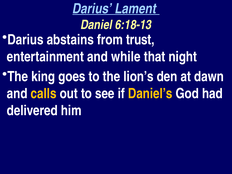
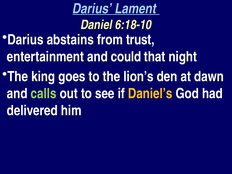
6:18-13: 6:18-13 -> 6:18-10
while: while -> could
calls colour: yellow -> light green
